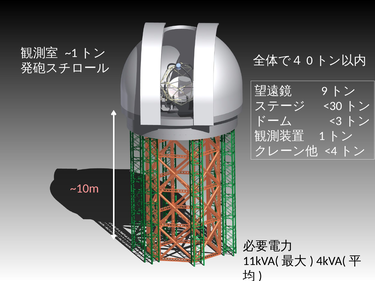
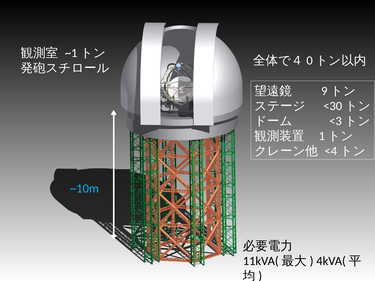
~10m colour: pink -> light blue
